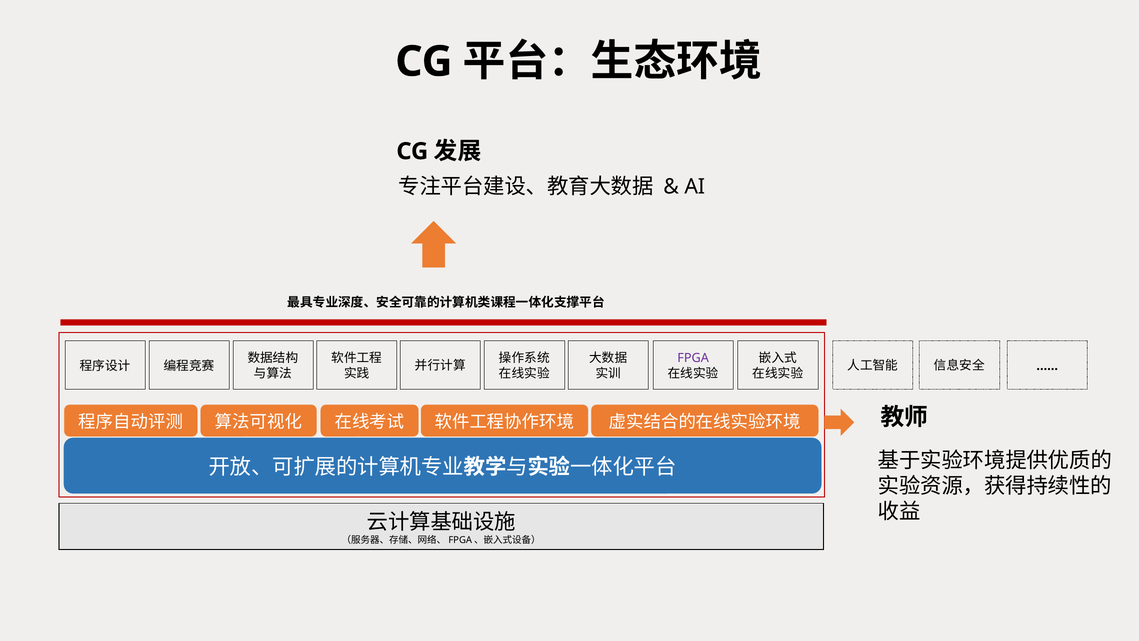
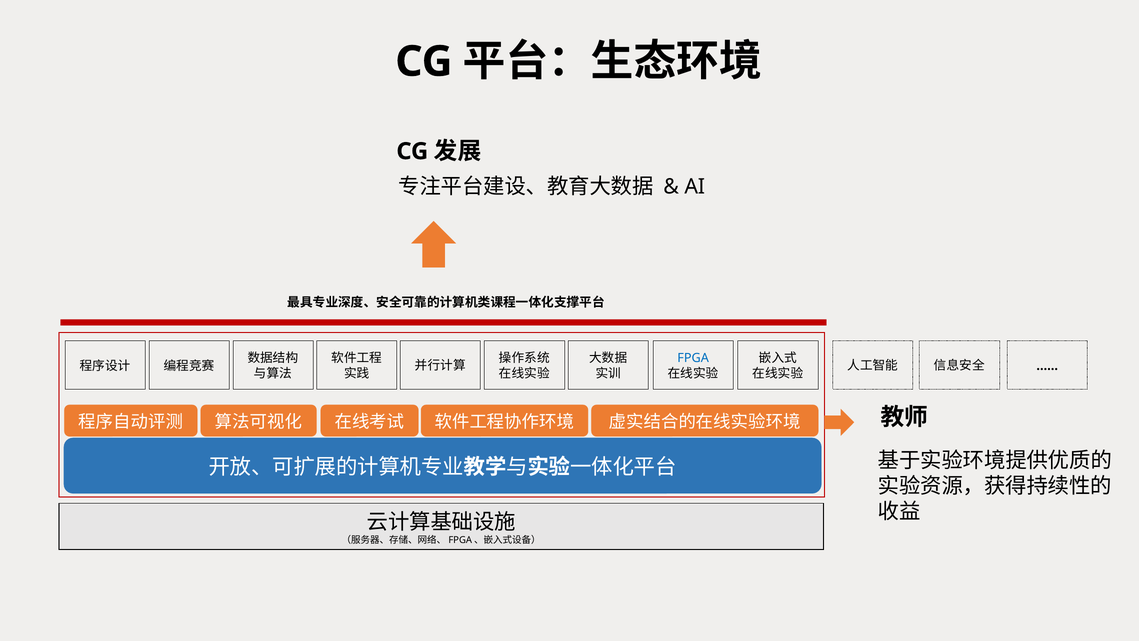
FPGA colour: purple -> blue
